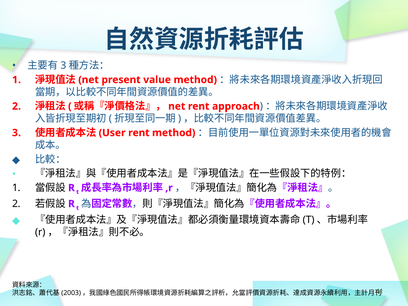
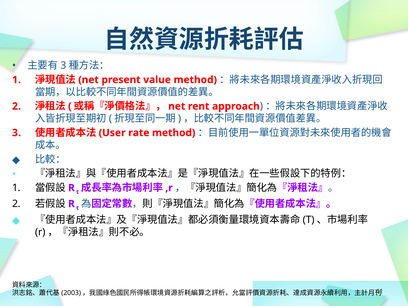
rent at (139, 133): rent -> rate
